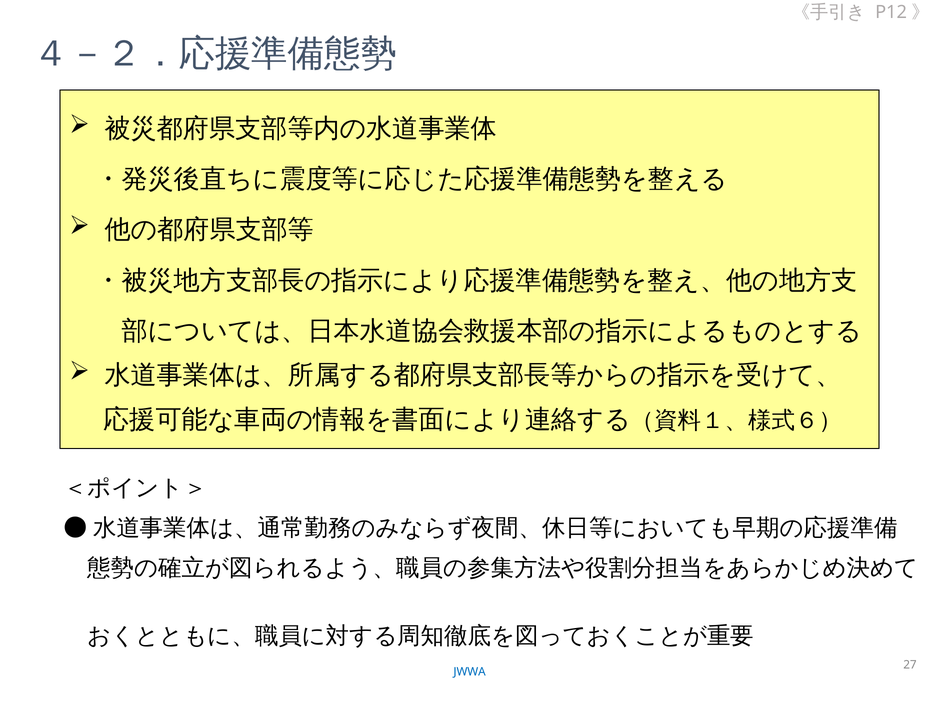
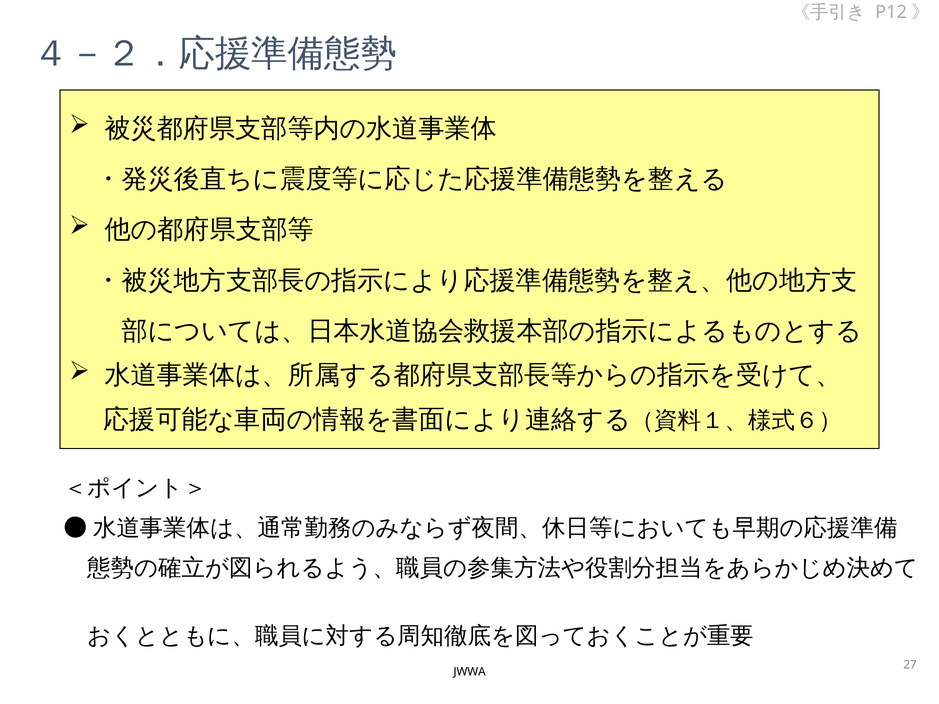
JWWA colour: blue -> black
